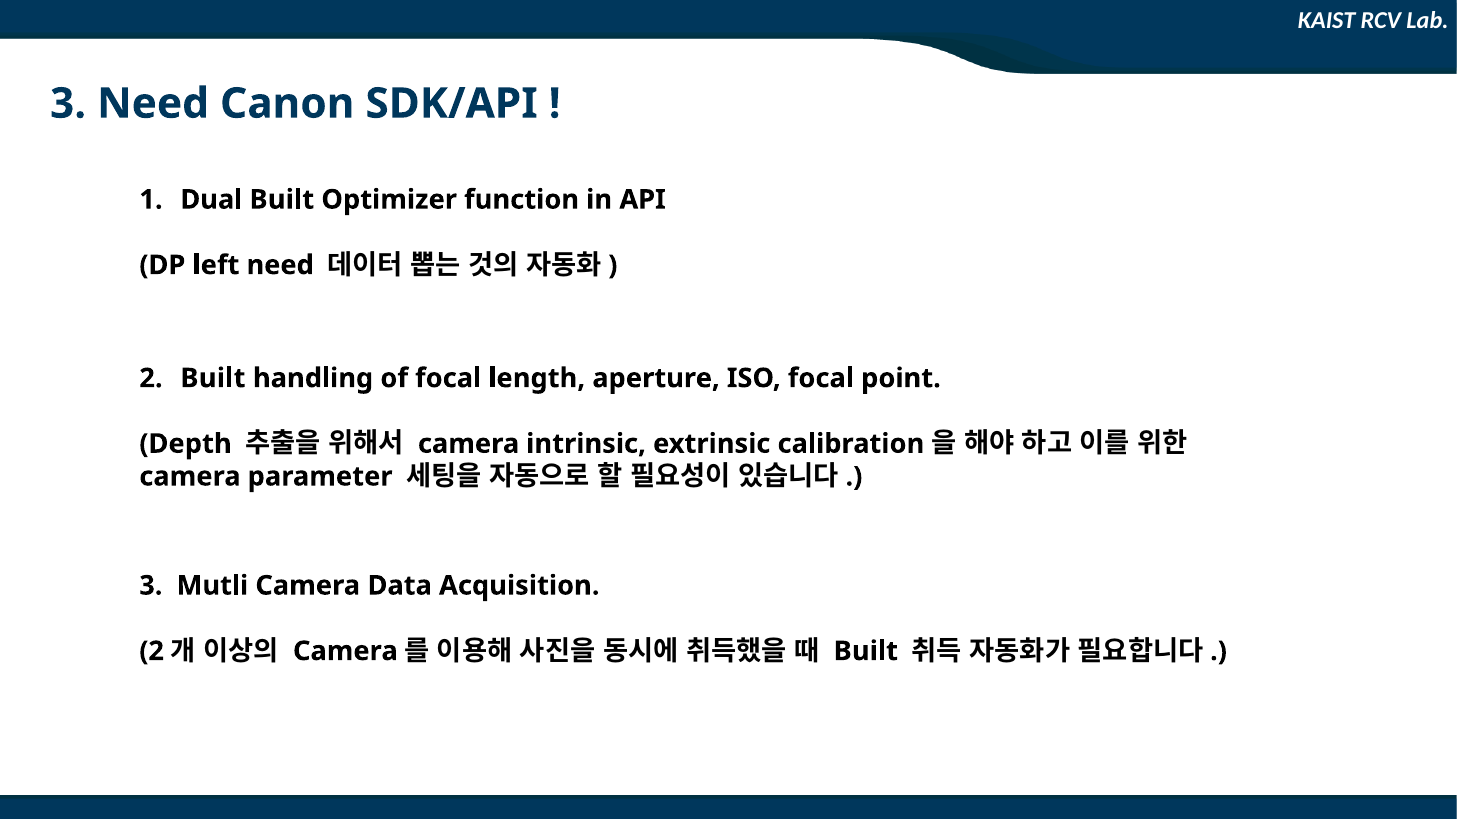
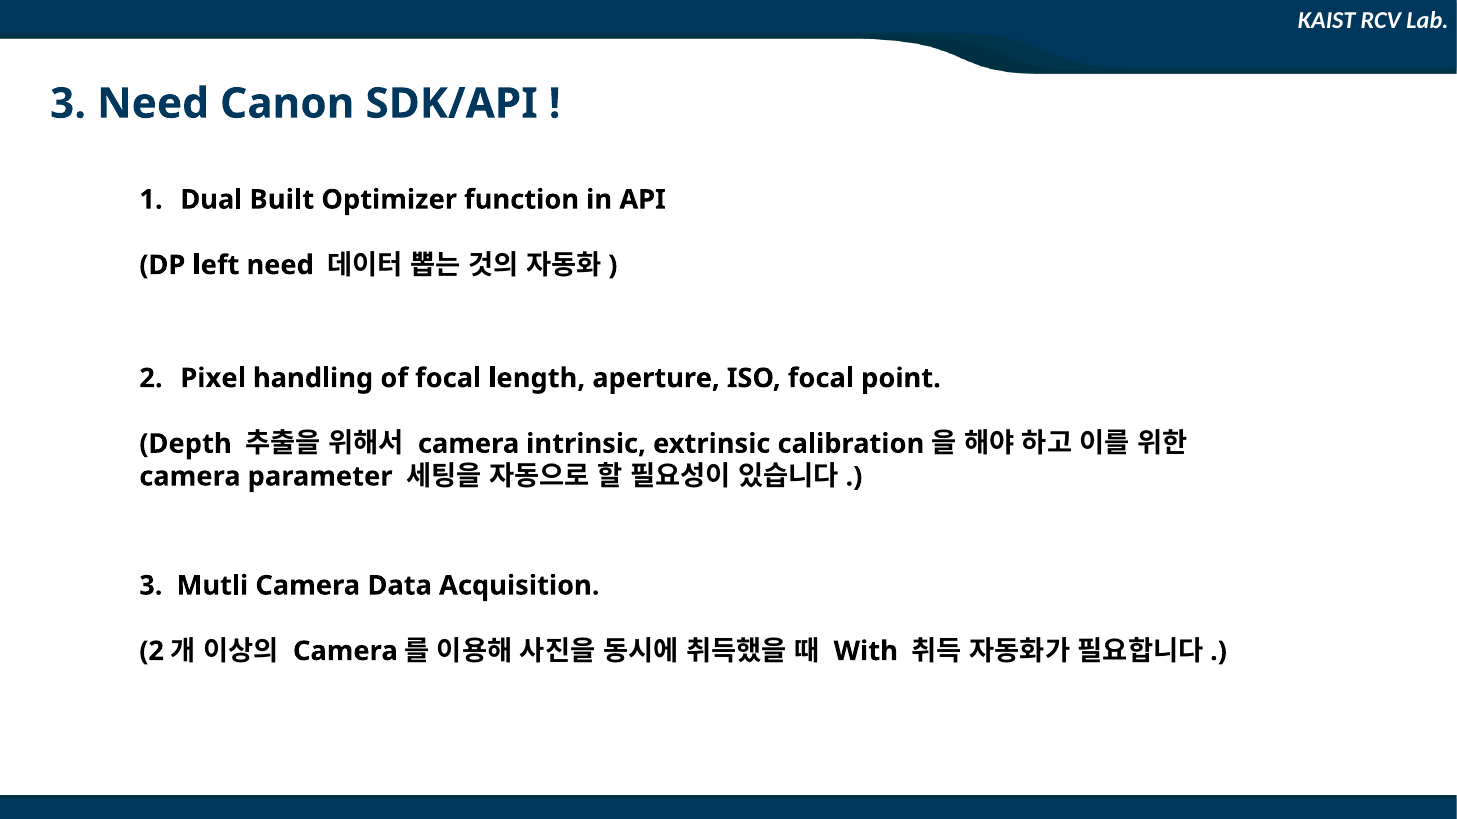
Built at (213, 378): Built -> Pixel
Built at (866, 652): Built -> With
